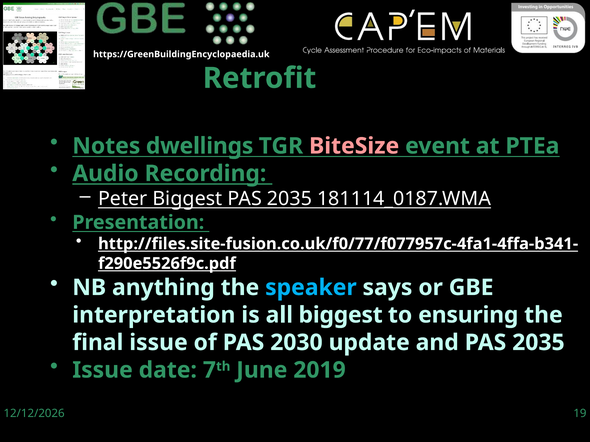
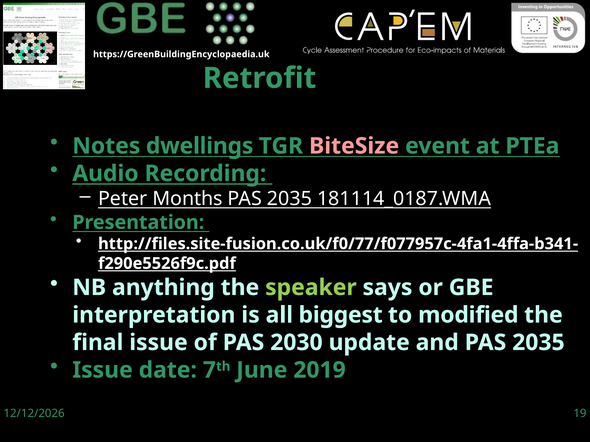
Peter Biggest: Biggest -> Months
speaker colour: light blue -> light green
ensuring: ensuring -> modified
